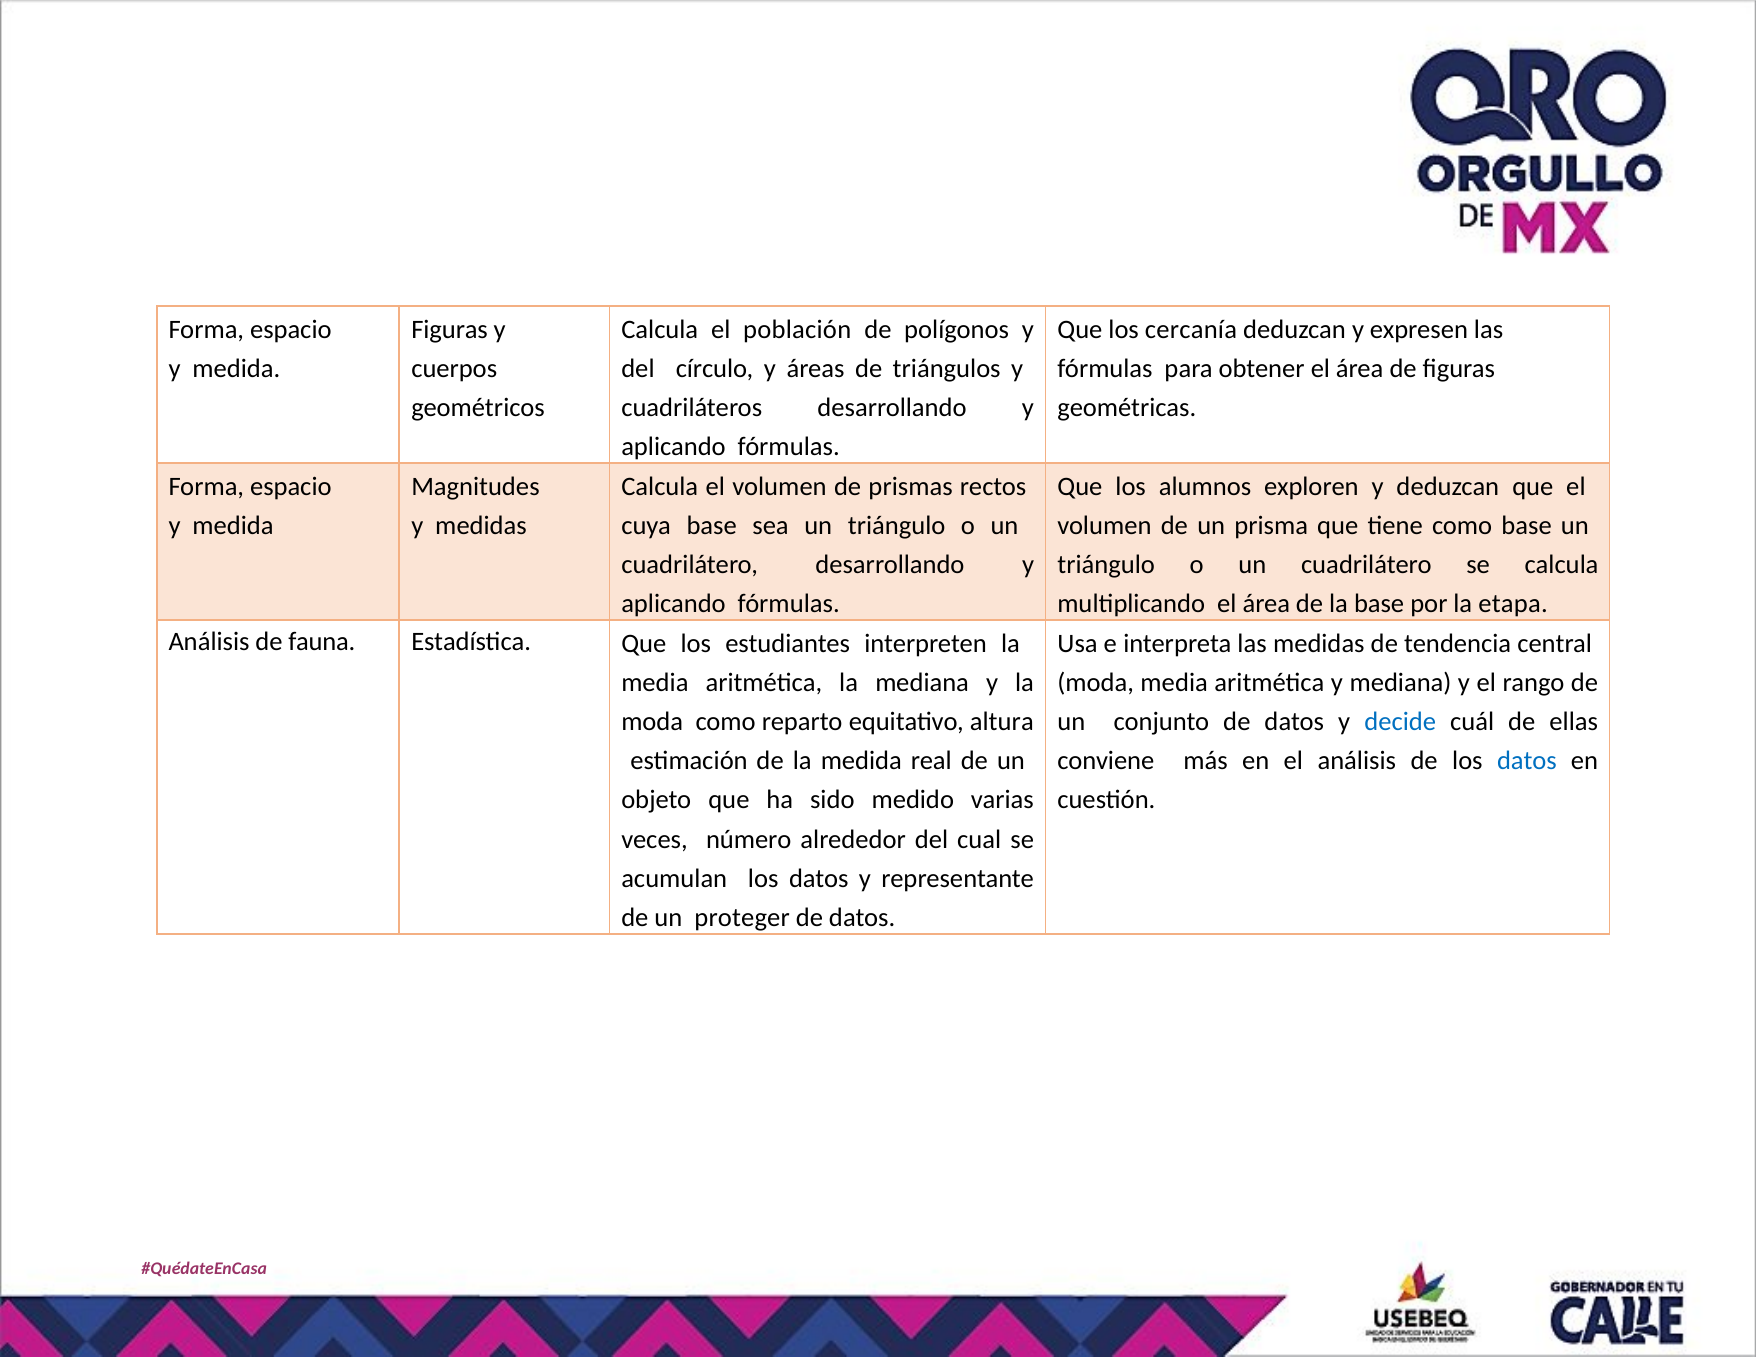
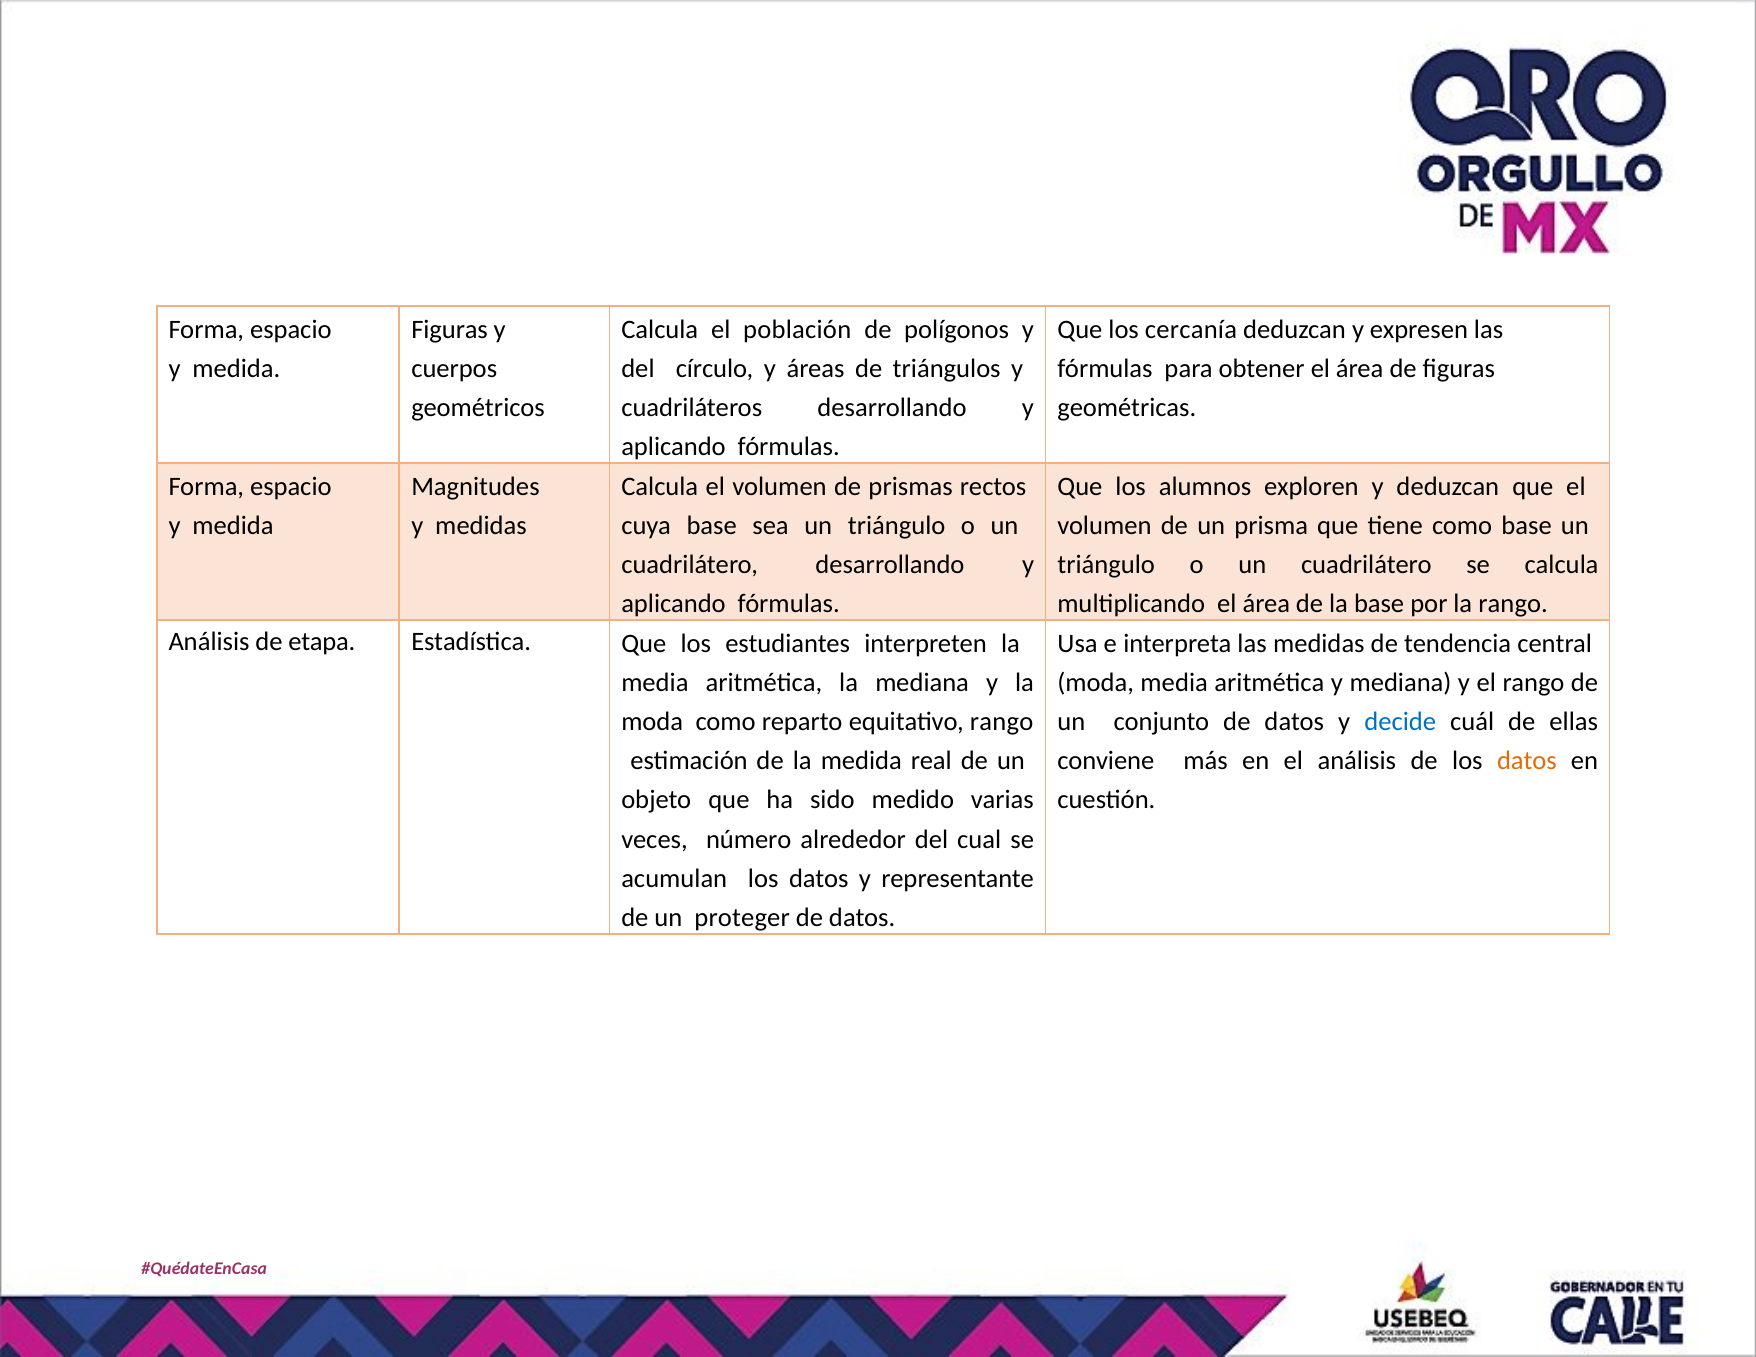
la etapa: etapa -> rango
fauna: fauna -> etapa
equitativo altura: altura -> rango
datos at (1527, 761) colour: blue -> orange
